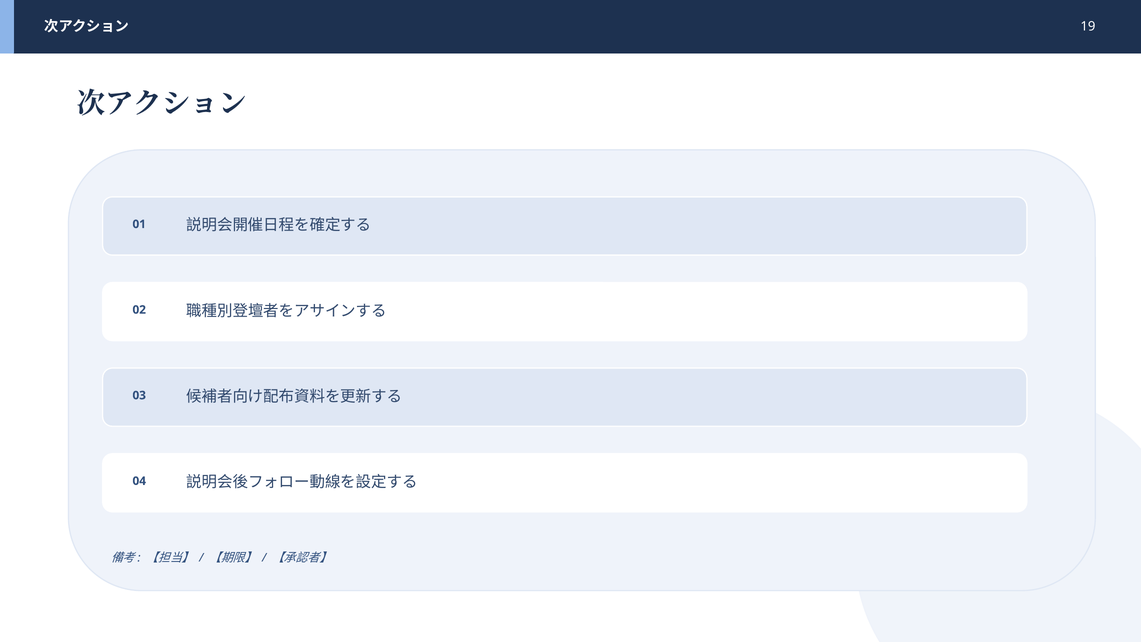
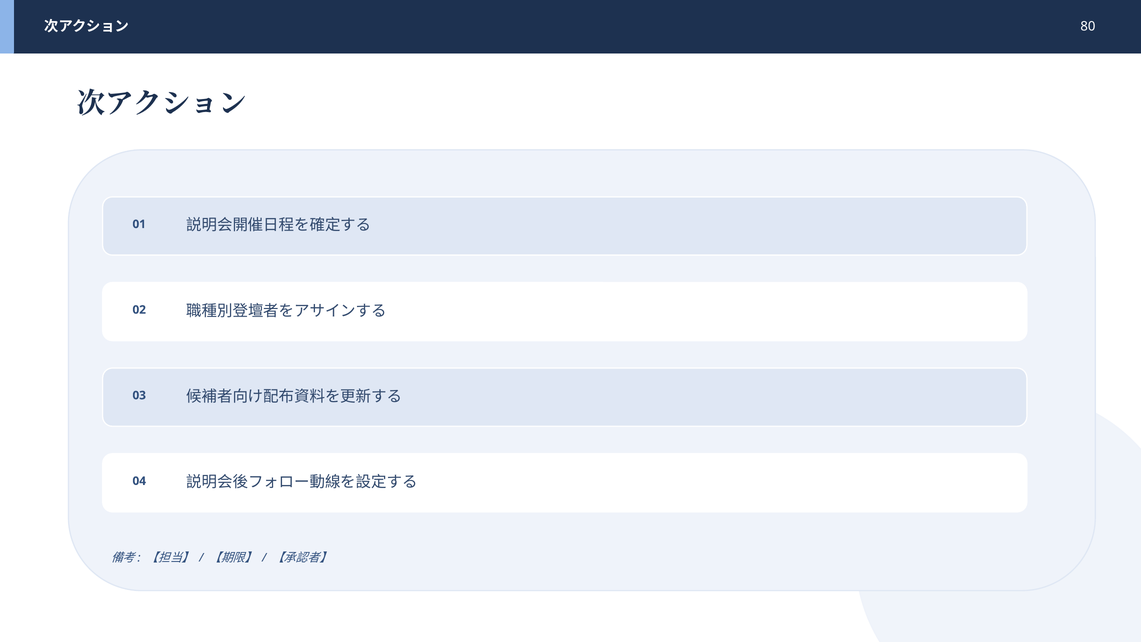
19: 19 -> 80
